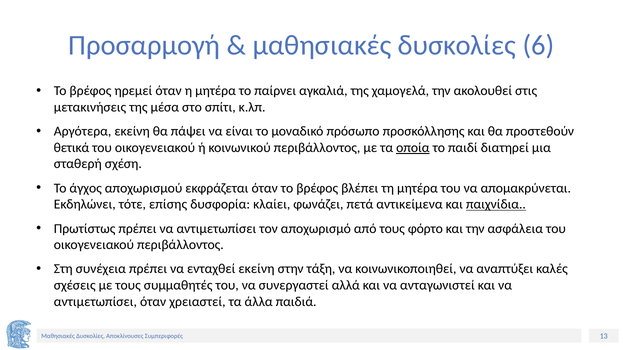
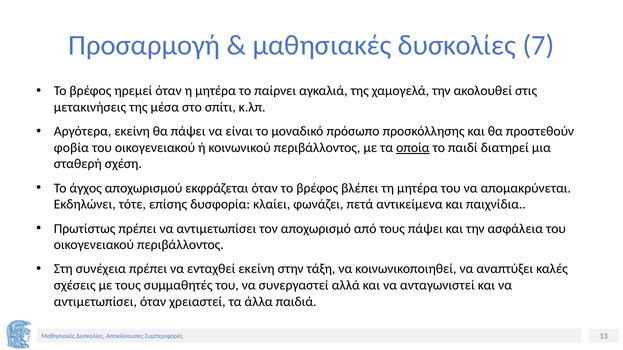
6: 6 -> 7
θετικά: θετικά -> φοβία
παιχνίδια underline: present -> none
τους φόρτο: φόρτο -> πάψει
